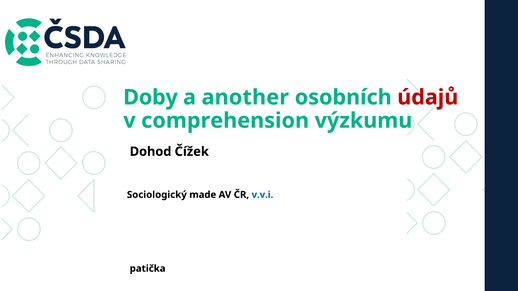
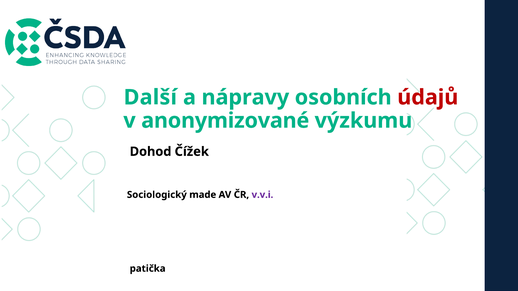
Doby: Doby -> Další
another: another -> nápravy
comprehension: comprehension -> anonymizované
v.v.i colour: blue -> purple
